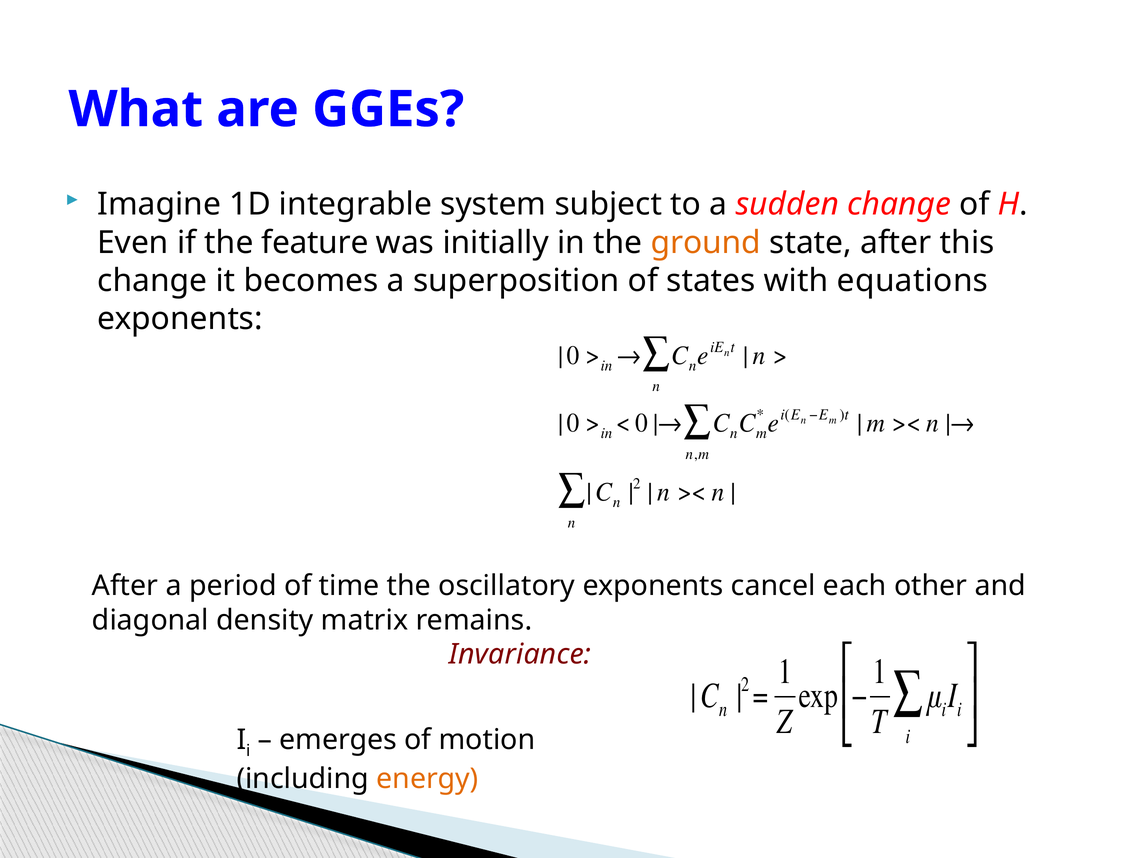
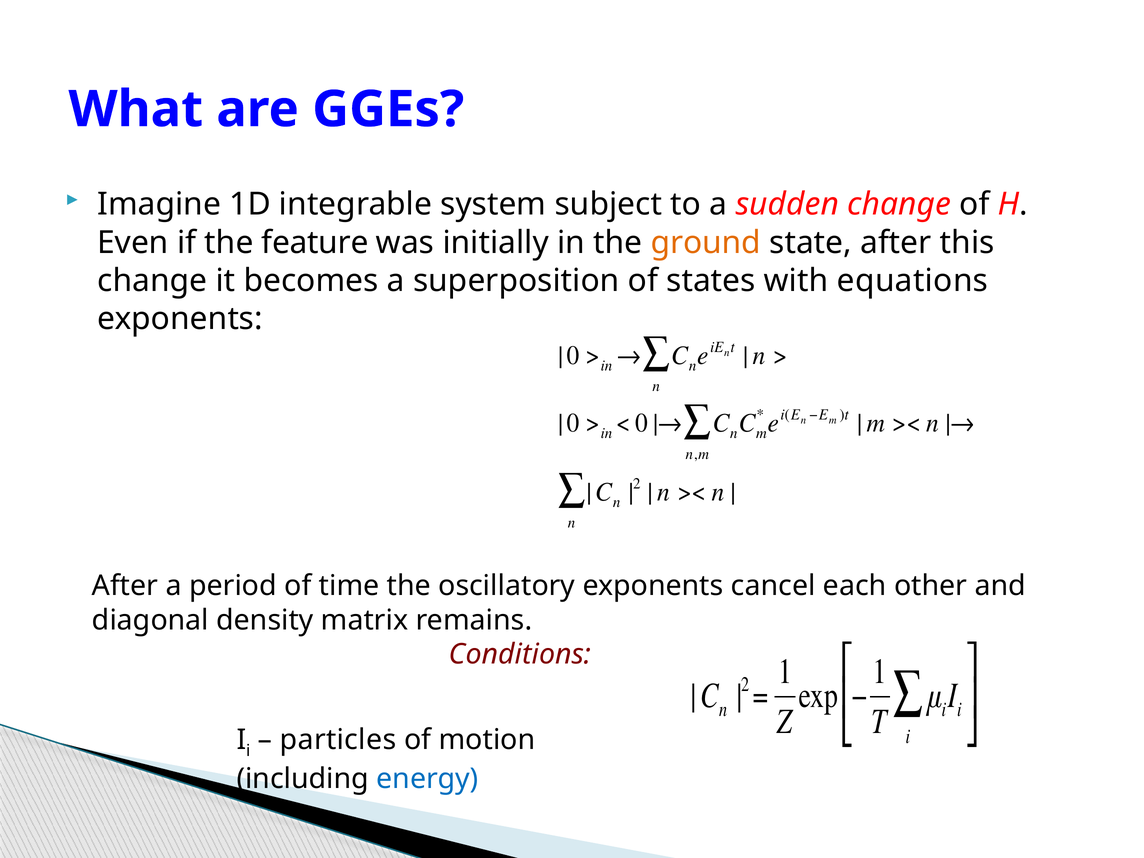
Invariance: Invariance -> Conditions
emerges: emerges -> particles
energy colour: orange -> blue
